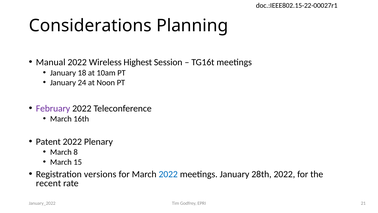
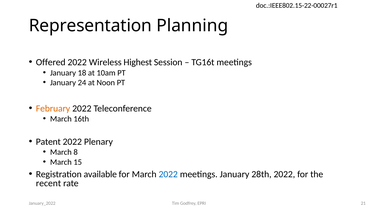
Considerations: Considerations -> Representation
Manual: Manual -> Offered
February colour: purple -> orange
versions: versions -> available
